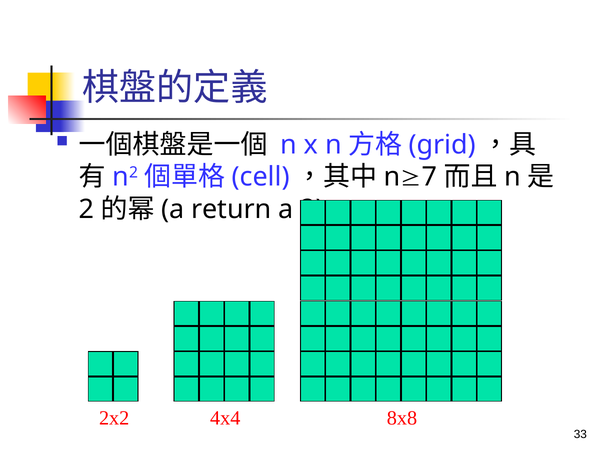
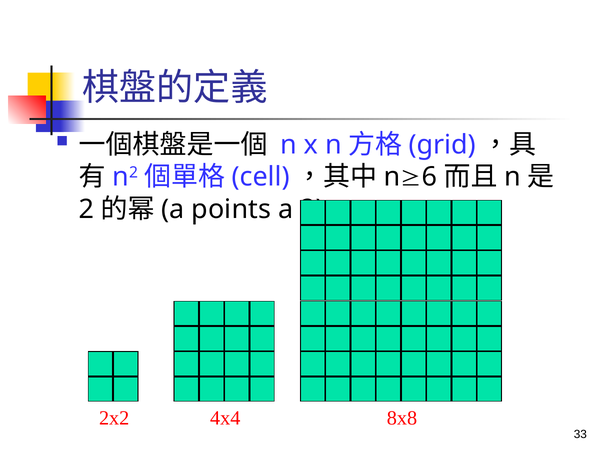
7: 7 -> 6
return: return -> points
